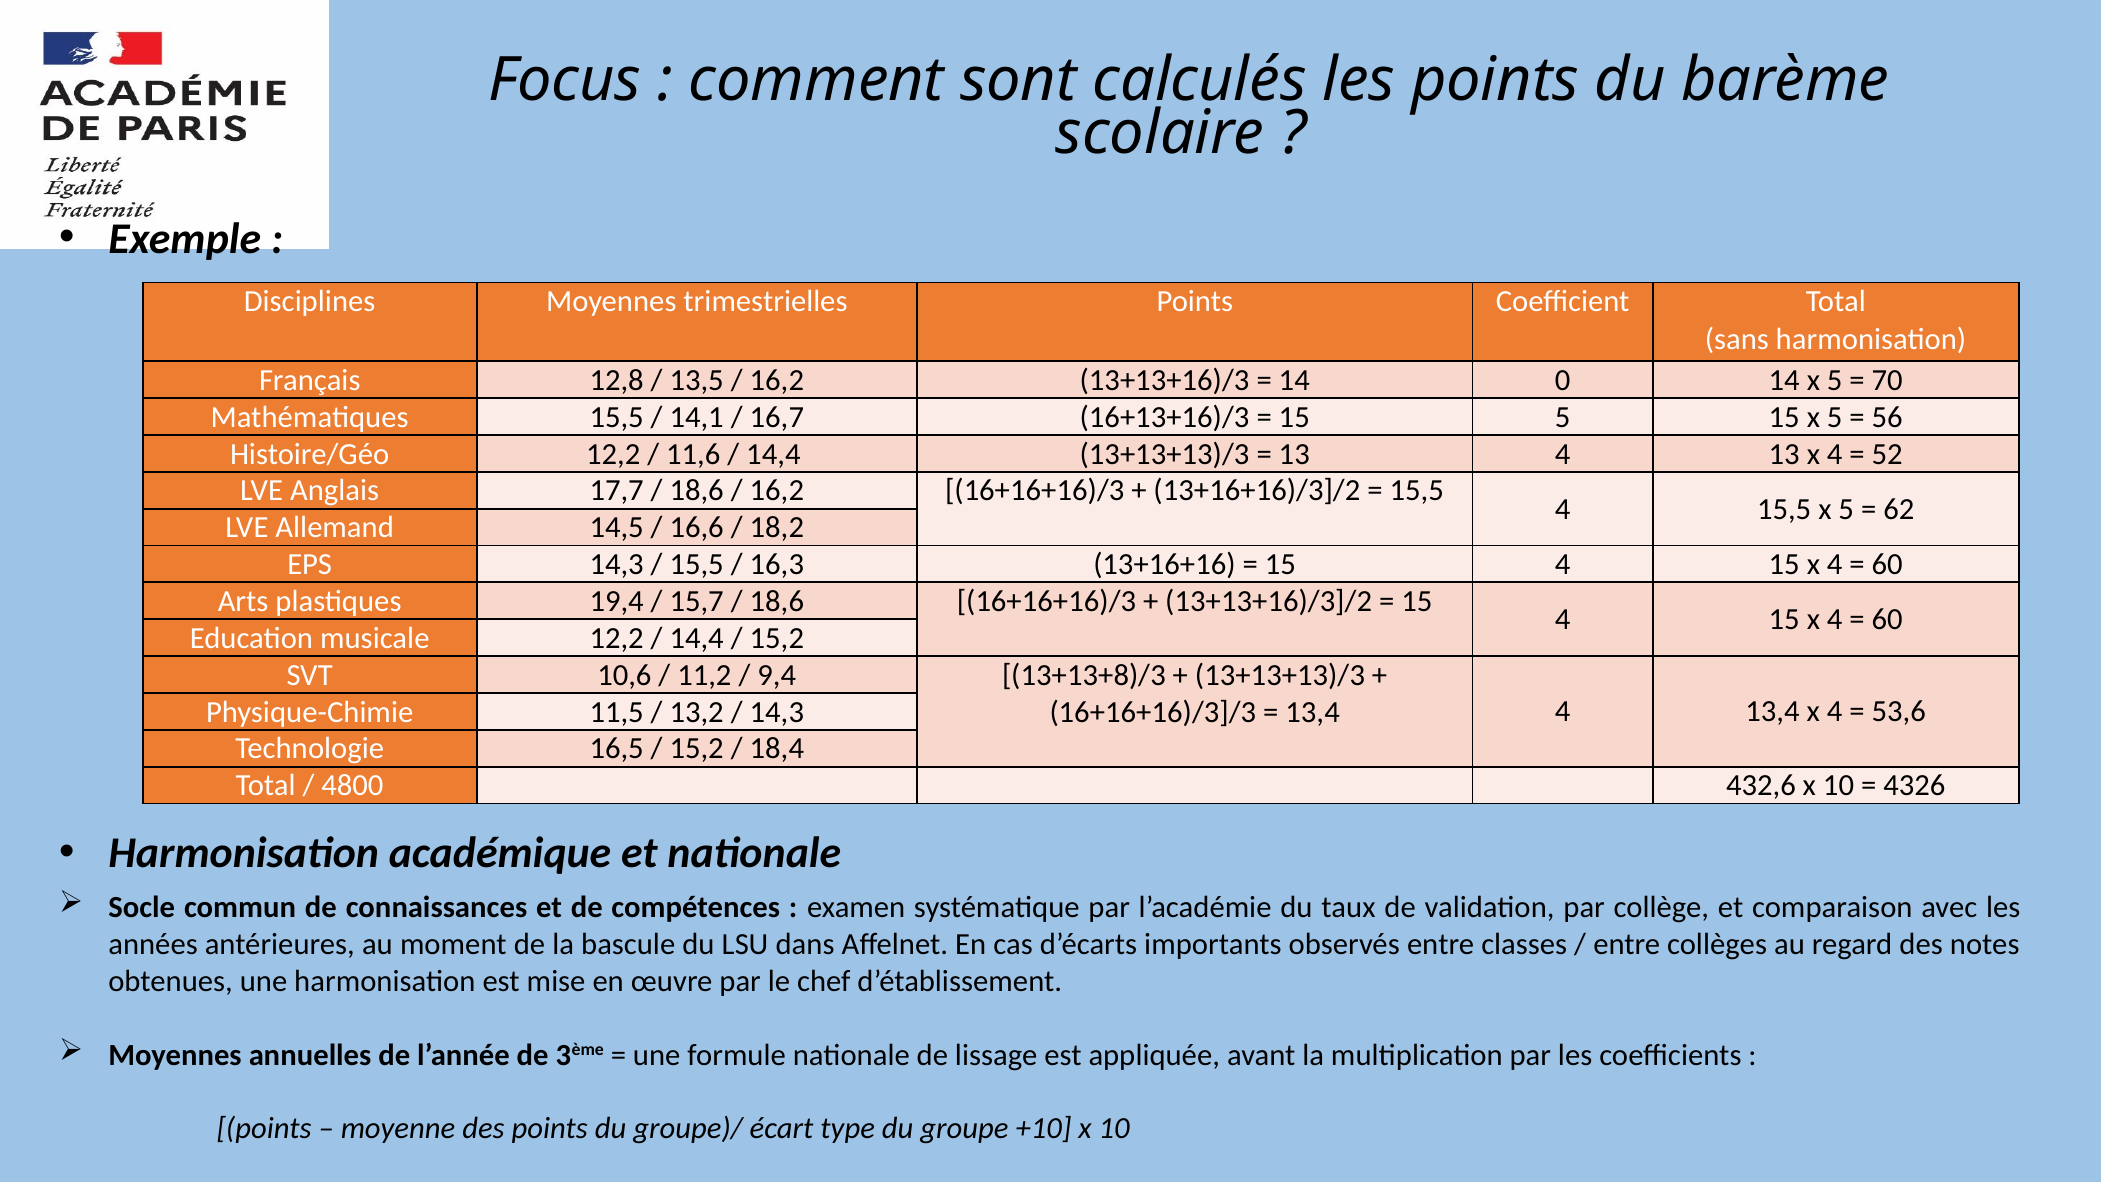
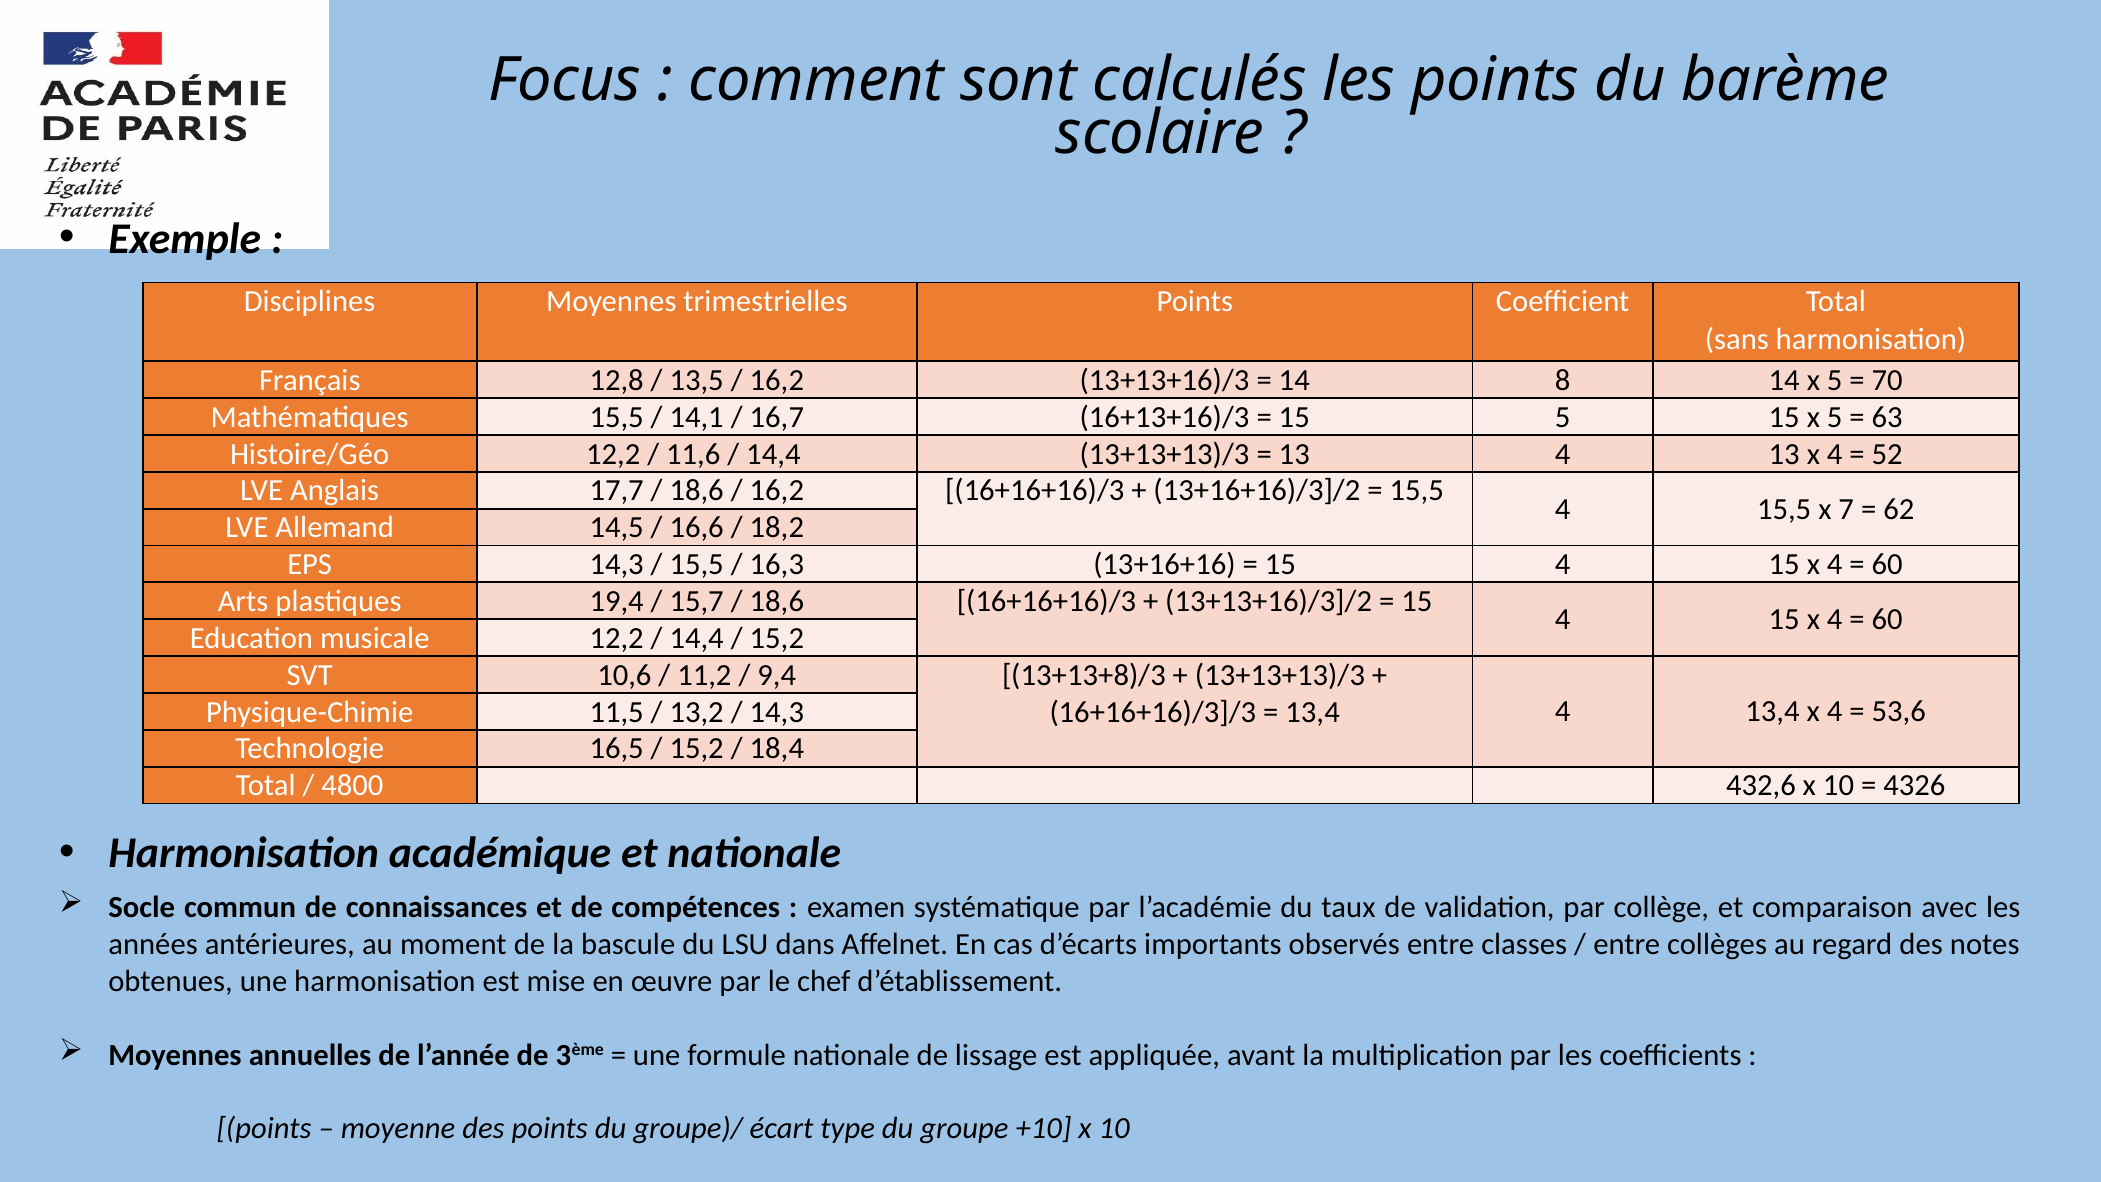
0: 0 -> 8
56: 56 -> 63
15,5 x 5: 5 -> 7
